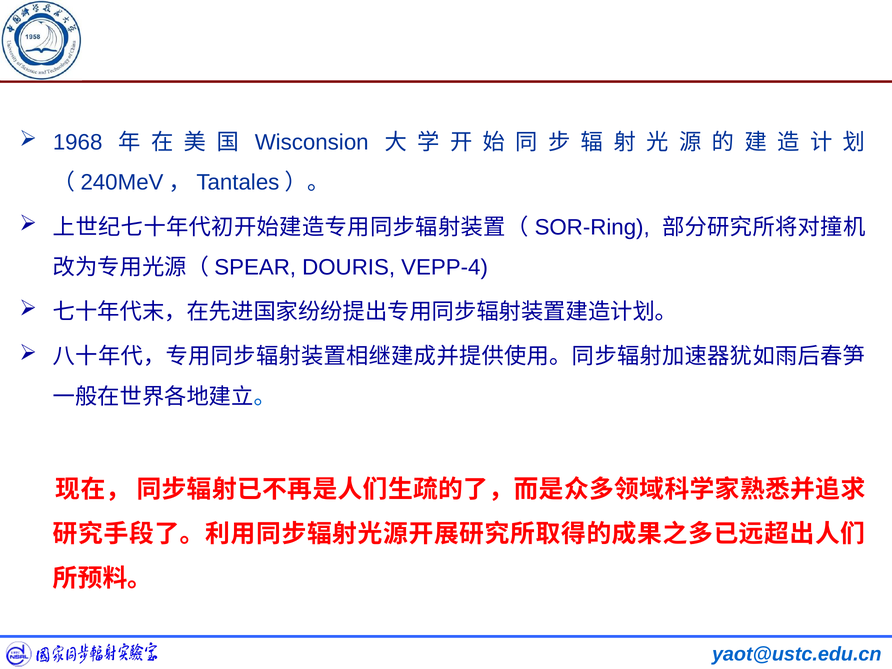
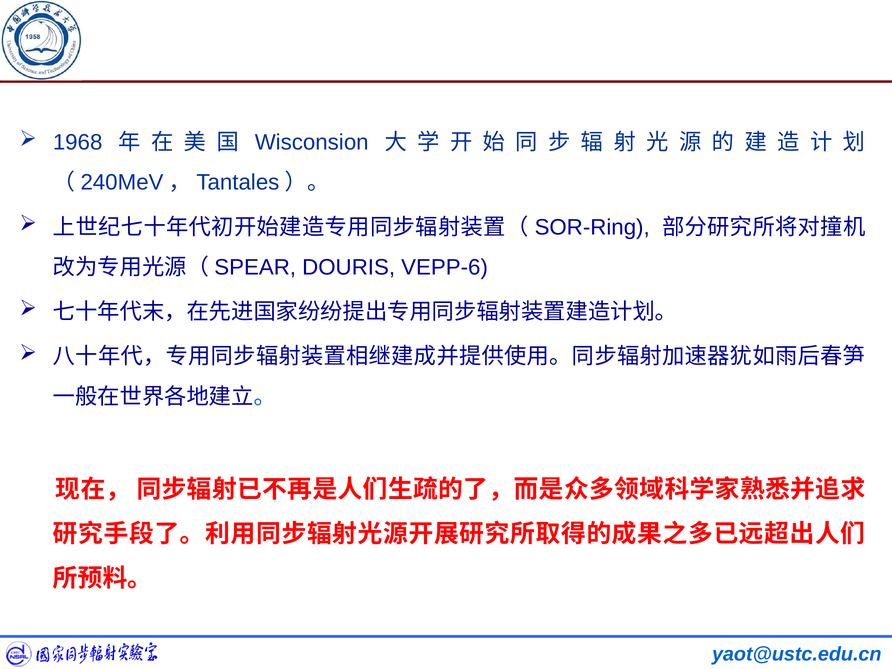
VEPP-4: VEPP-4 -> VEPP-6
